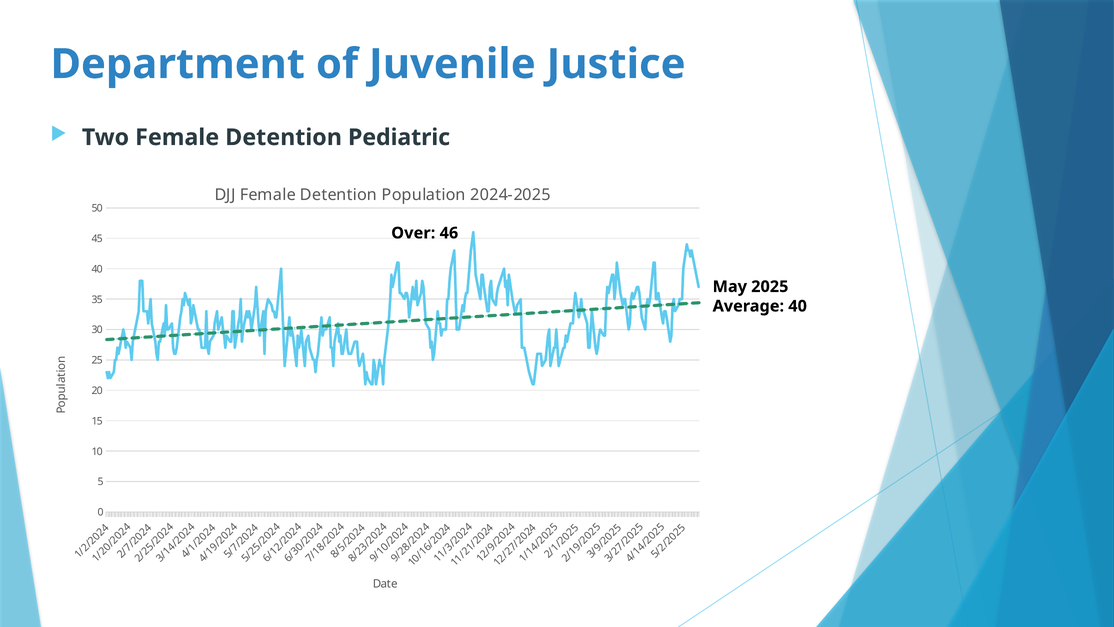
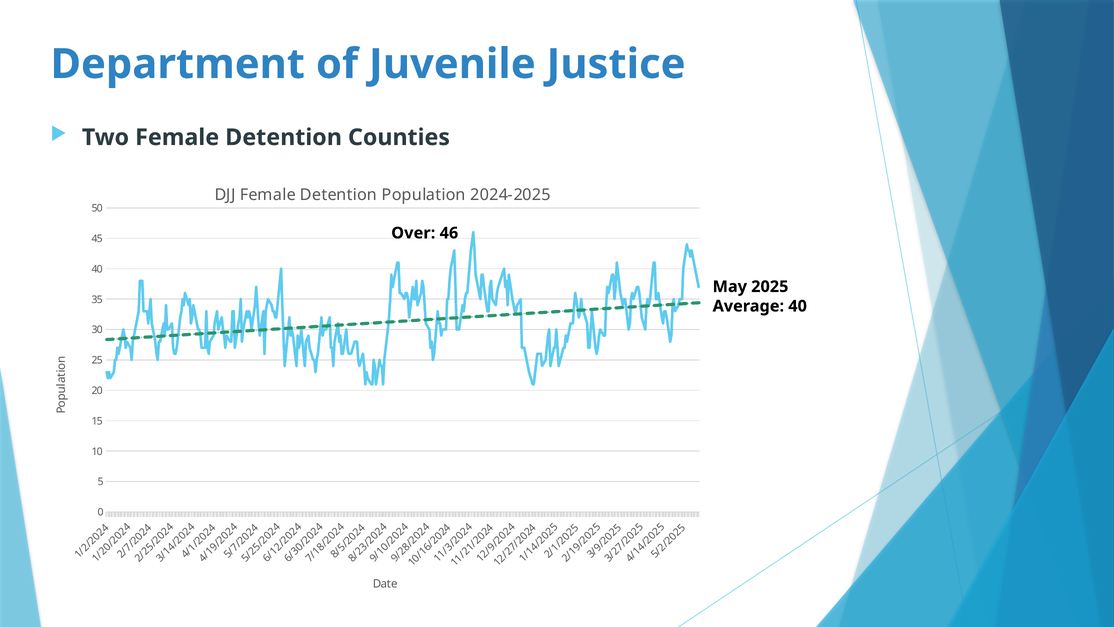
Pediatric: Pediatric -> Counties
